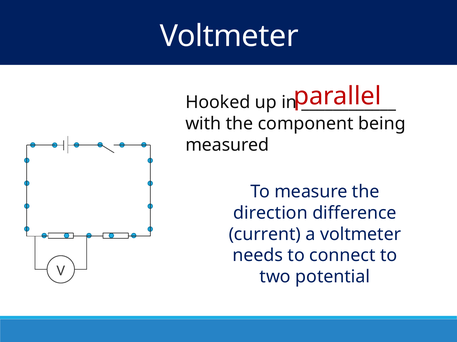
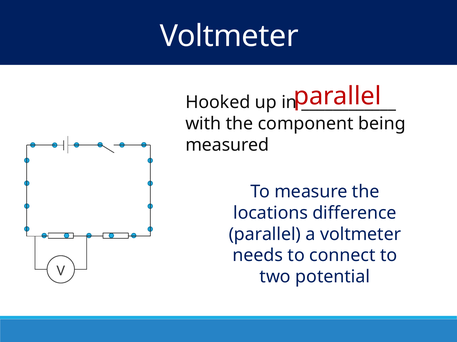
direction: direction -> locations
current at (265, 235): current -> parallel
